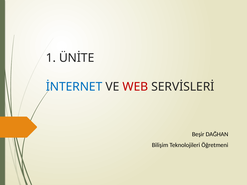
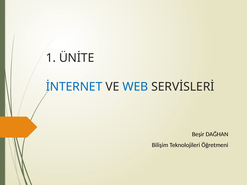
WEB colour: red -> blue
